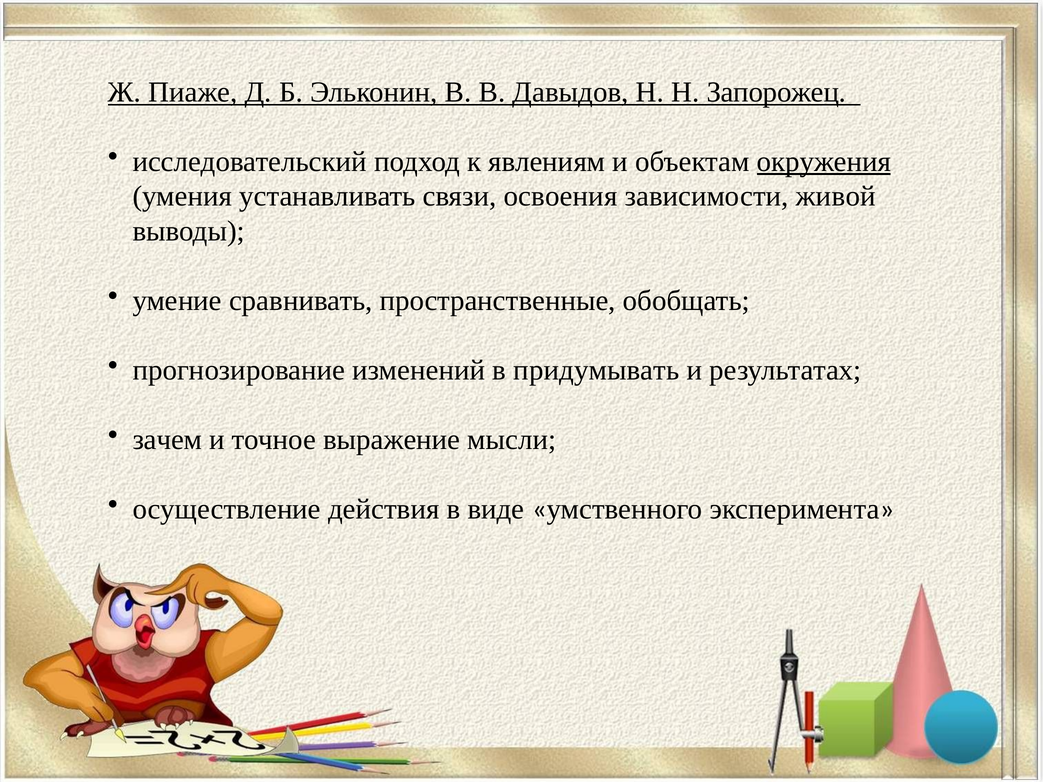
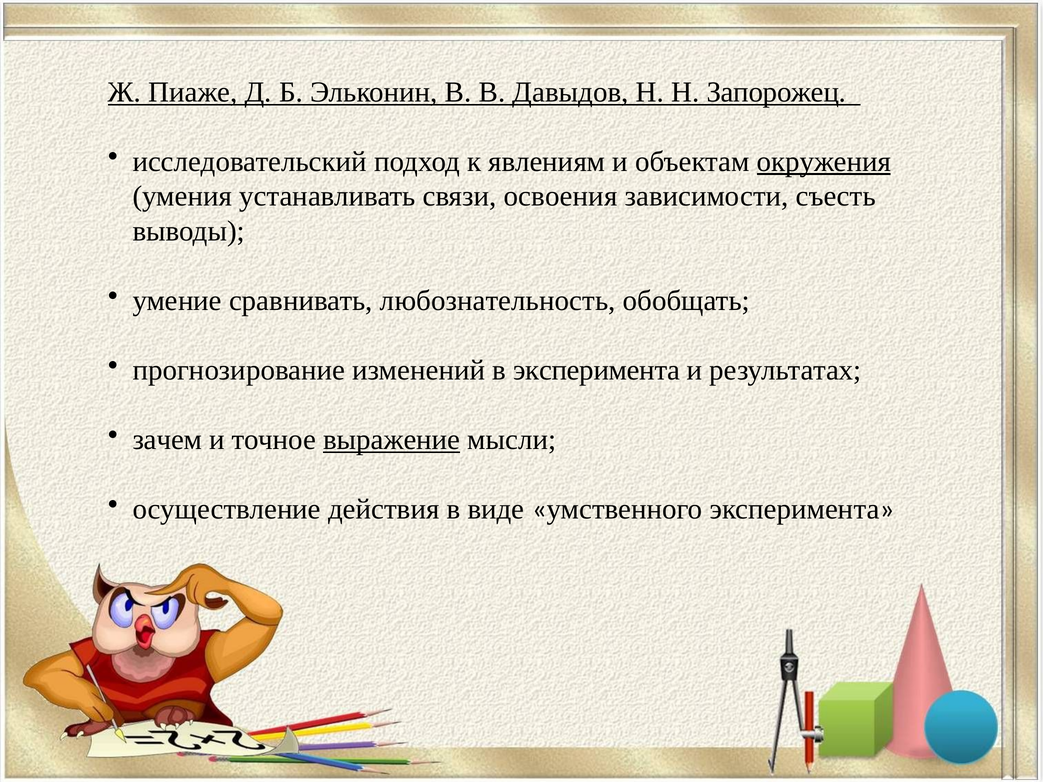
живой: живой -> съесть
пространственные: пространственные -> любознательность
в придумывать: придумывать -> эксперимента
выражение underline: none -> present
